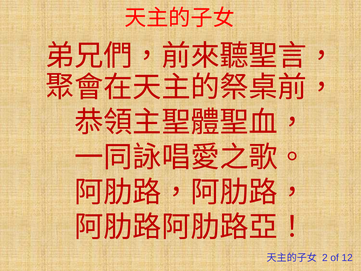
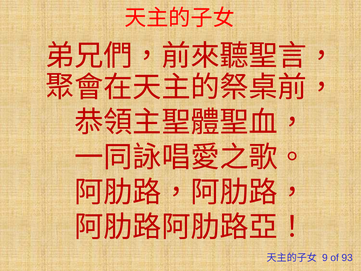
2: 2 -> 9
12: 12 -> 93
